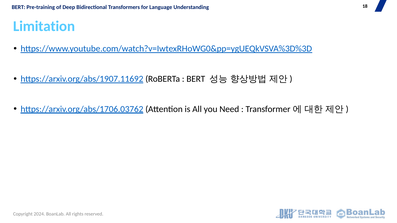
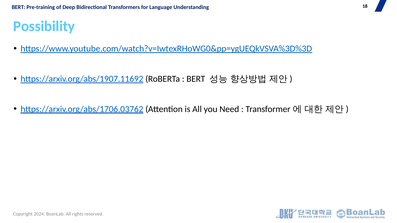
Limitation: Limitation -> Possibility
